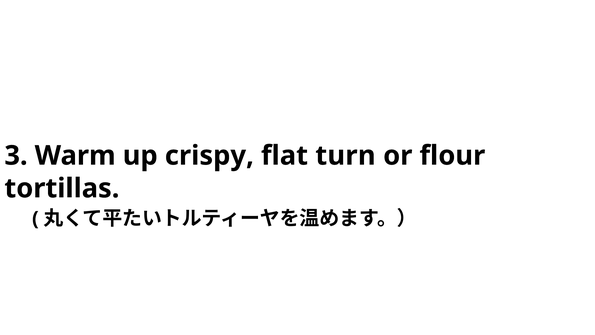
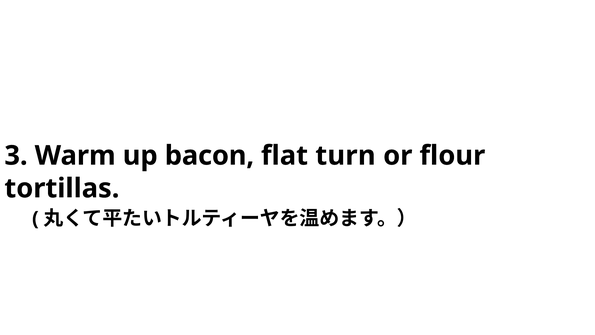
crispy: crispy -> bacon
